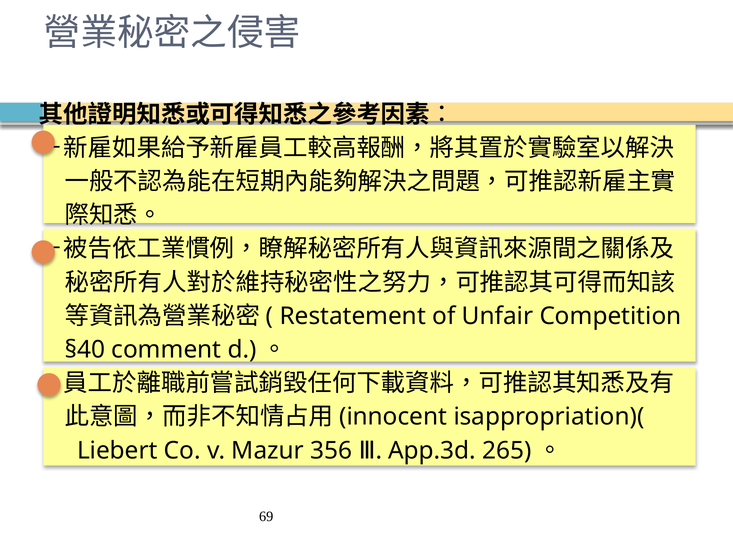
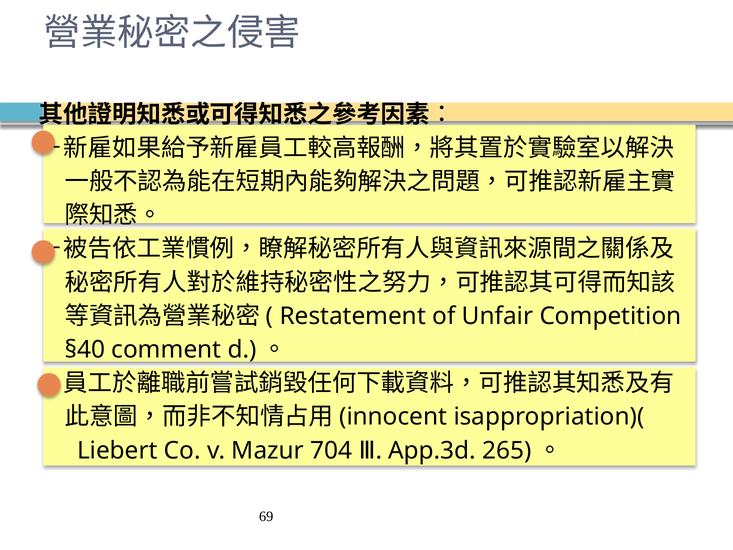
356: 356 -> 704
